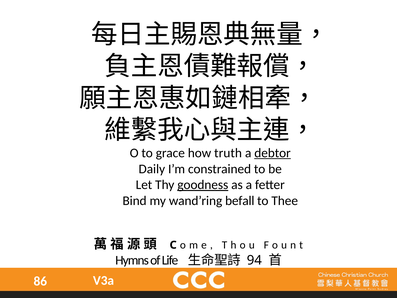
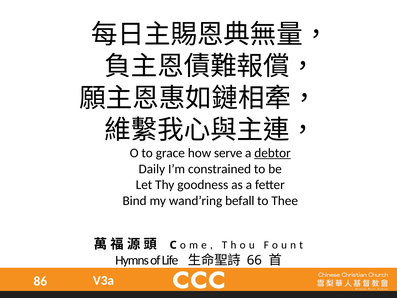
truth: truth -> serve
goodness underline: present -> none
94: 94 -> 66
